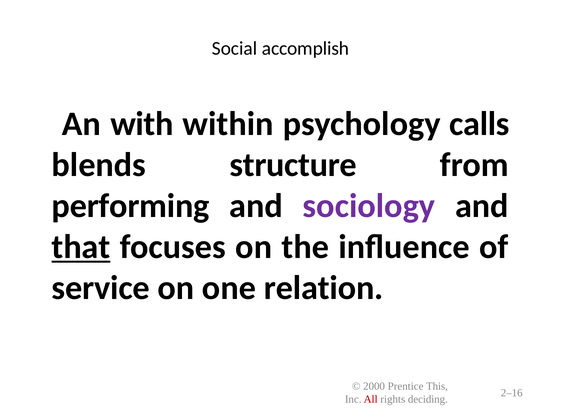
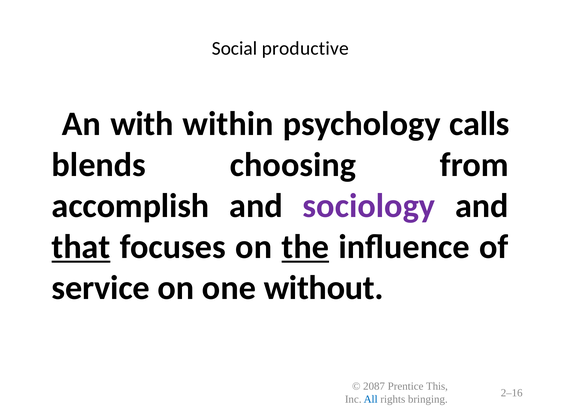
accomplish: accomplish -> productive
structure: structure -> choosing
performing: performing -> accomplish
the underline: none -> present
relation: relation -> without
2000: 2000 -> 2087
All colour: red -> blue
deciding: deciding -> bringing
